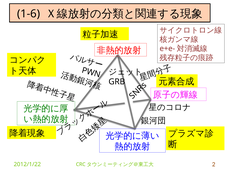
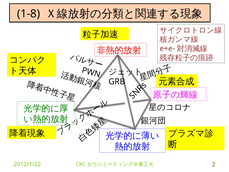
1-6: 1-6 -> 1-8
